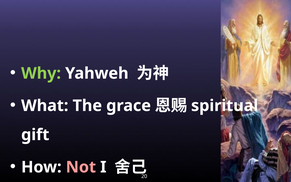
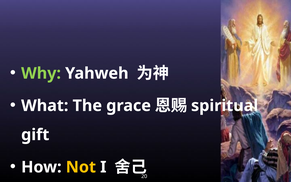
Not colour: pink -> yellow
